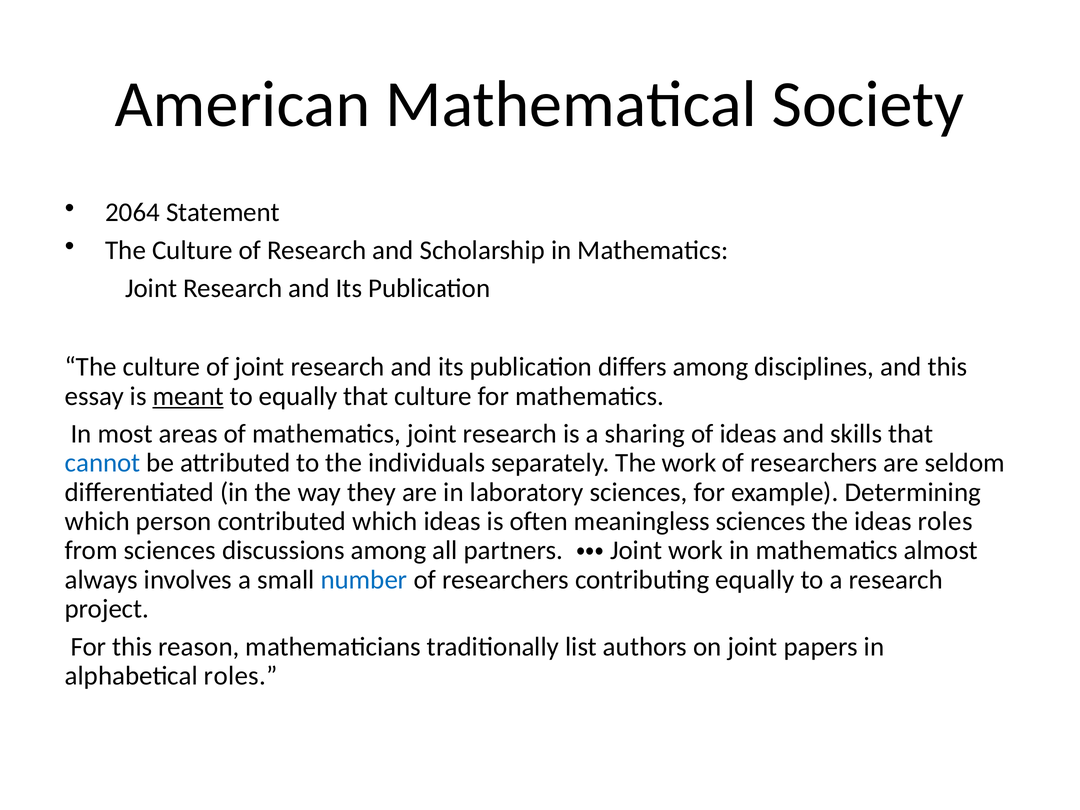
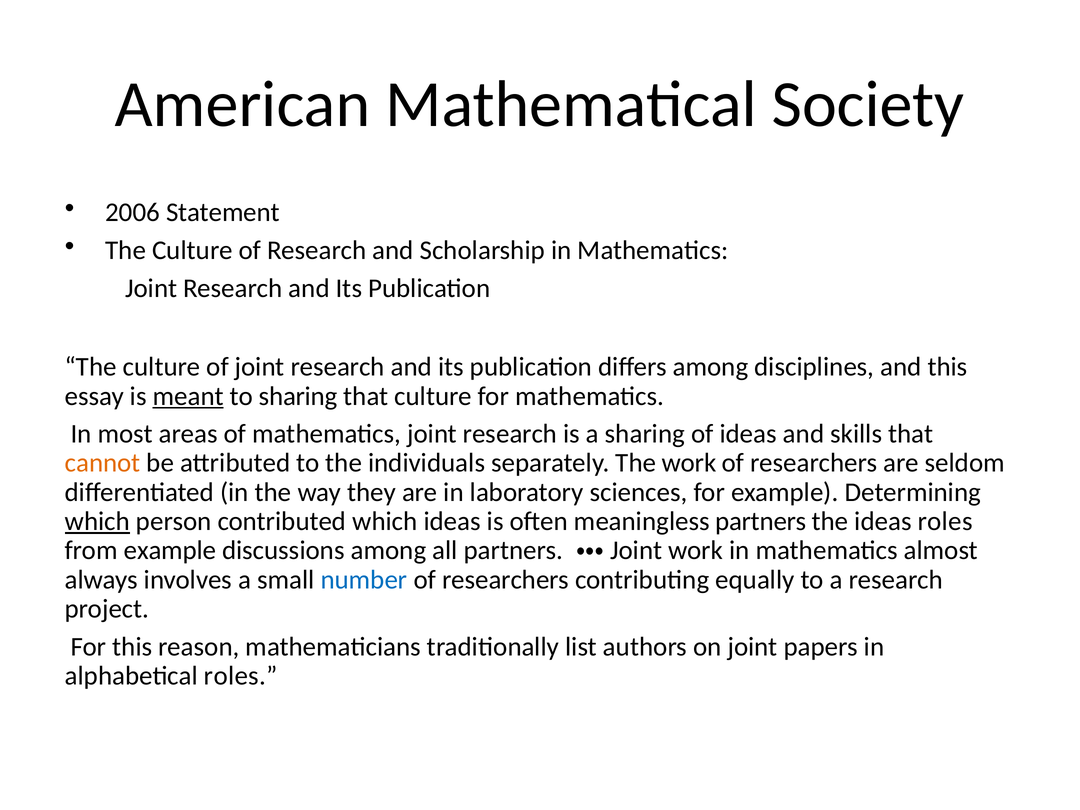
2064: 2064 -> 2006
to equally: equally -> sharing
cannot colour: blue -> orange
which at (97, 521) underline: none -> present
meaningless sciences: sciences -> partners
from sciences: sciences -> example
